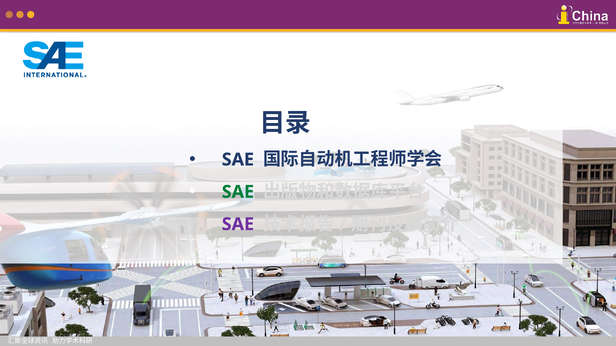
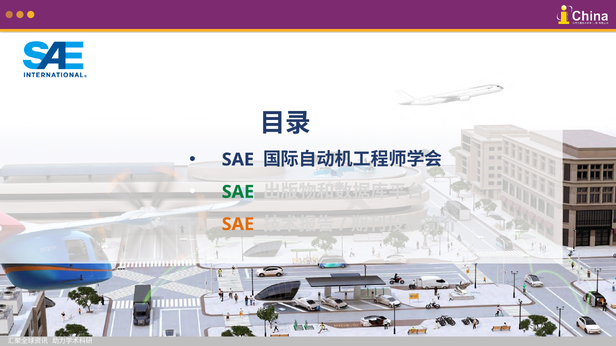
SAE at (238, 225) colour: purple -> orange
